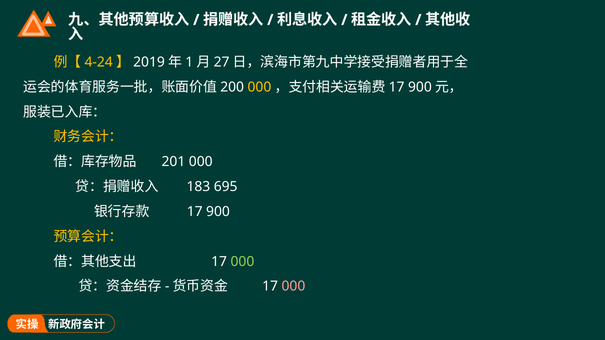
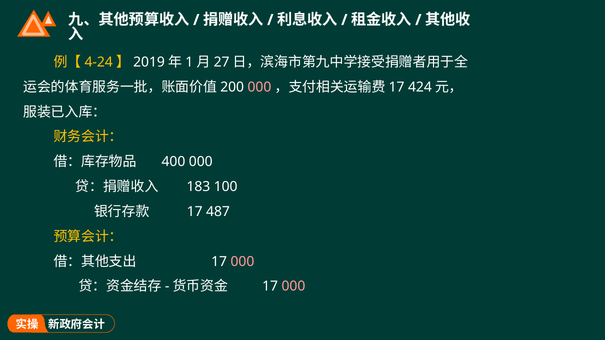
000 at (259, 87) colour: yellow -> pink
900 at (420, 87): 900 -> 424
201: 201 -> 400
695: 695 -> 100
900 at (218, 212): 900 -> 487
000 at (242, 262) colour: light green -> pink
